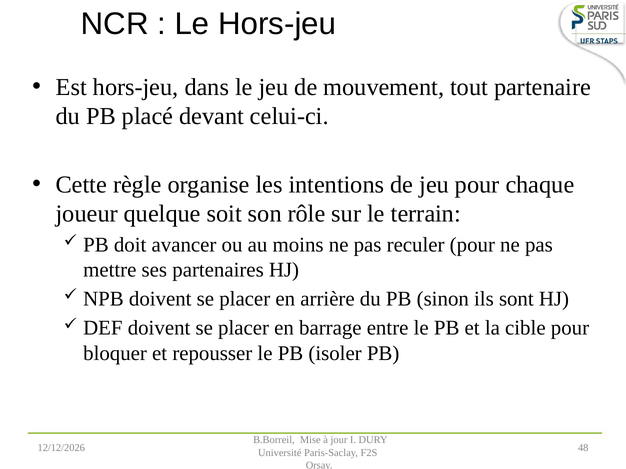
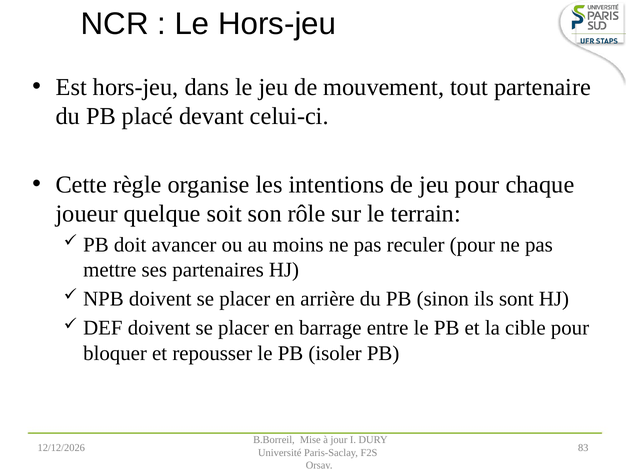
48: 48 -> 83
